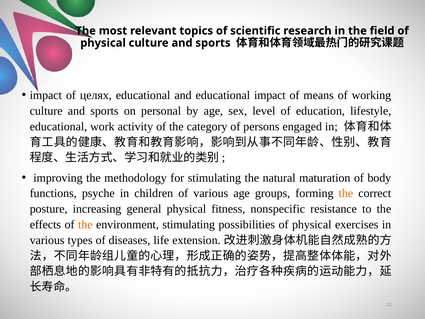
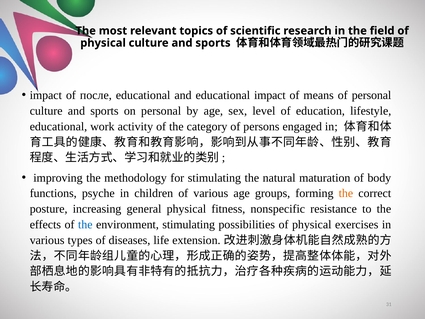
целях: целях -> после
of working: working -> personal
the at (85, 224) colour: orange -> blue
